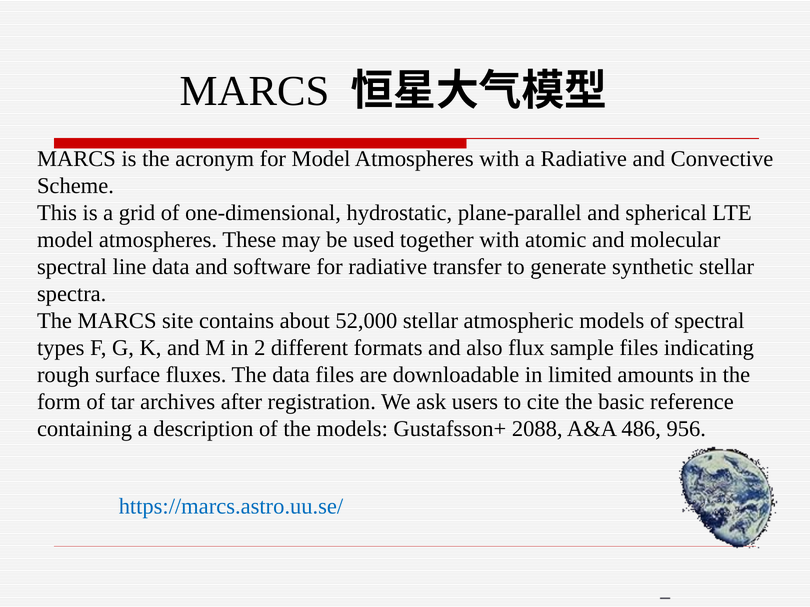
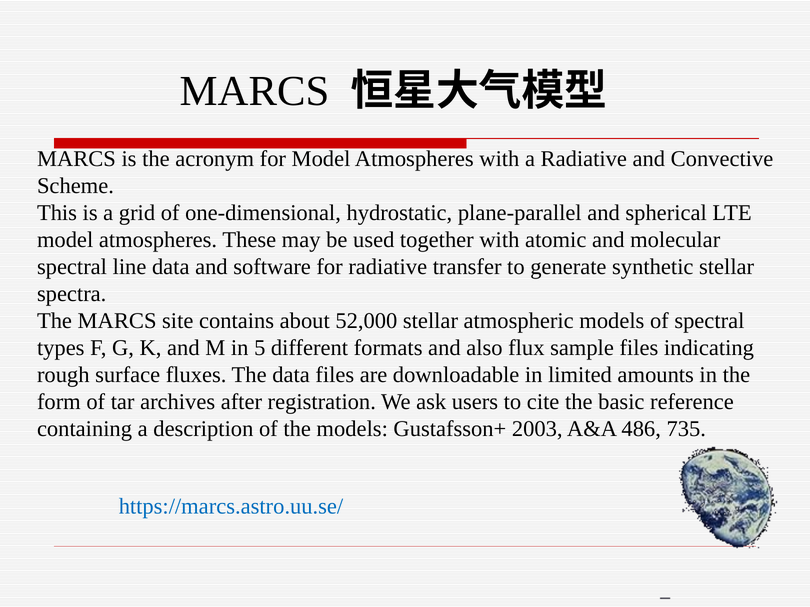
2: 2 -> 5
2088: 2088 -> 2003
956: 956 -> 735
